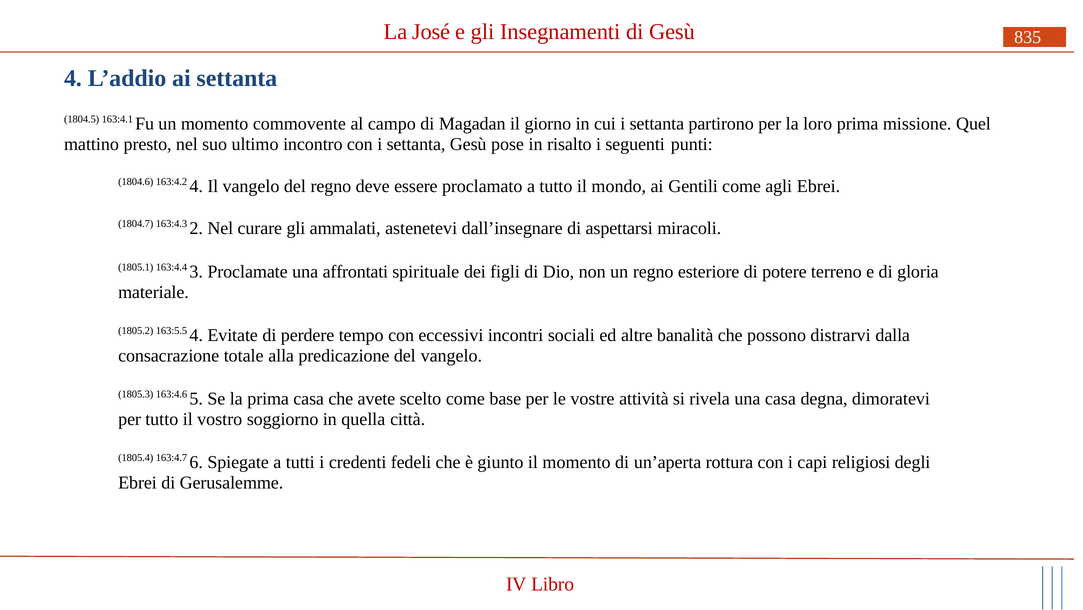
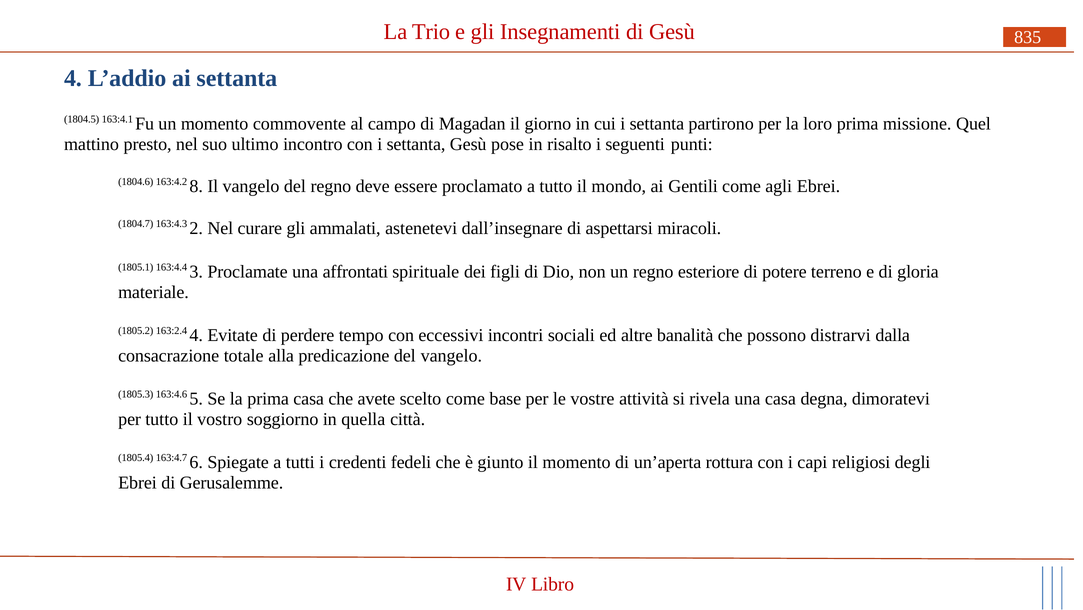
José: José -> Trio
163:4.2 4: 4 -> 8
163:5.5: 163:5.5 -> 163:2.4
